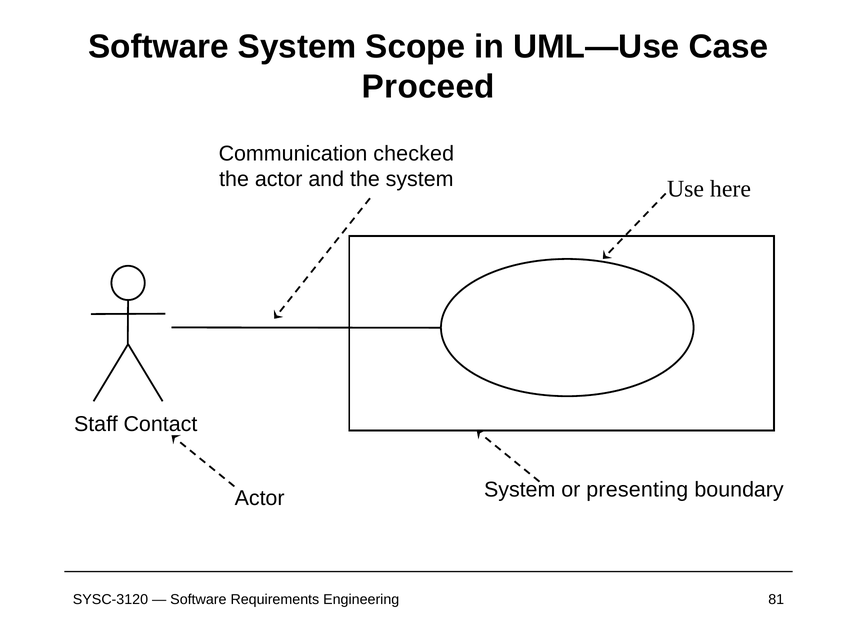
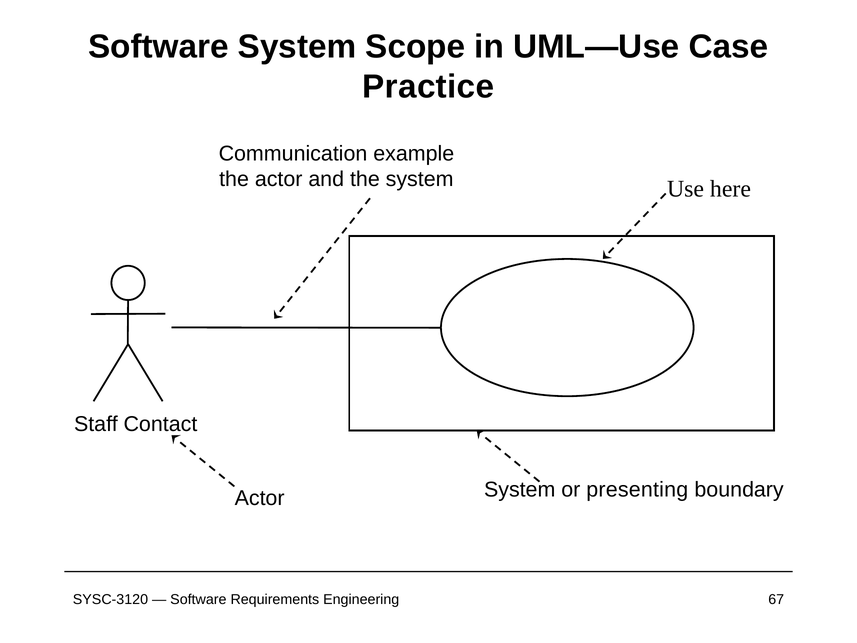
Proceed: Proceed -> Practice
checked: checked -> example
81: 81 -> 67
